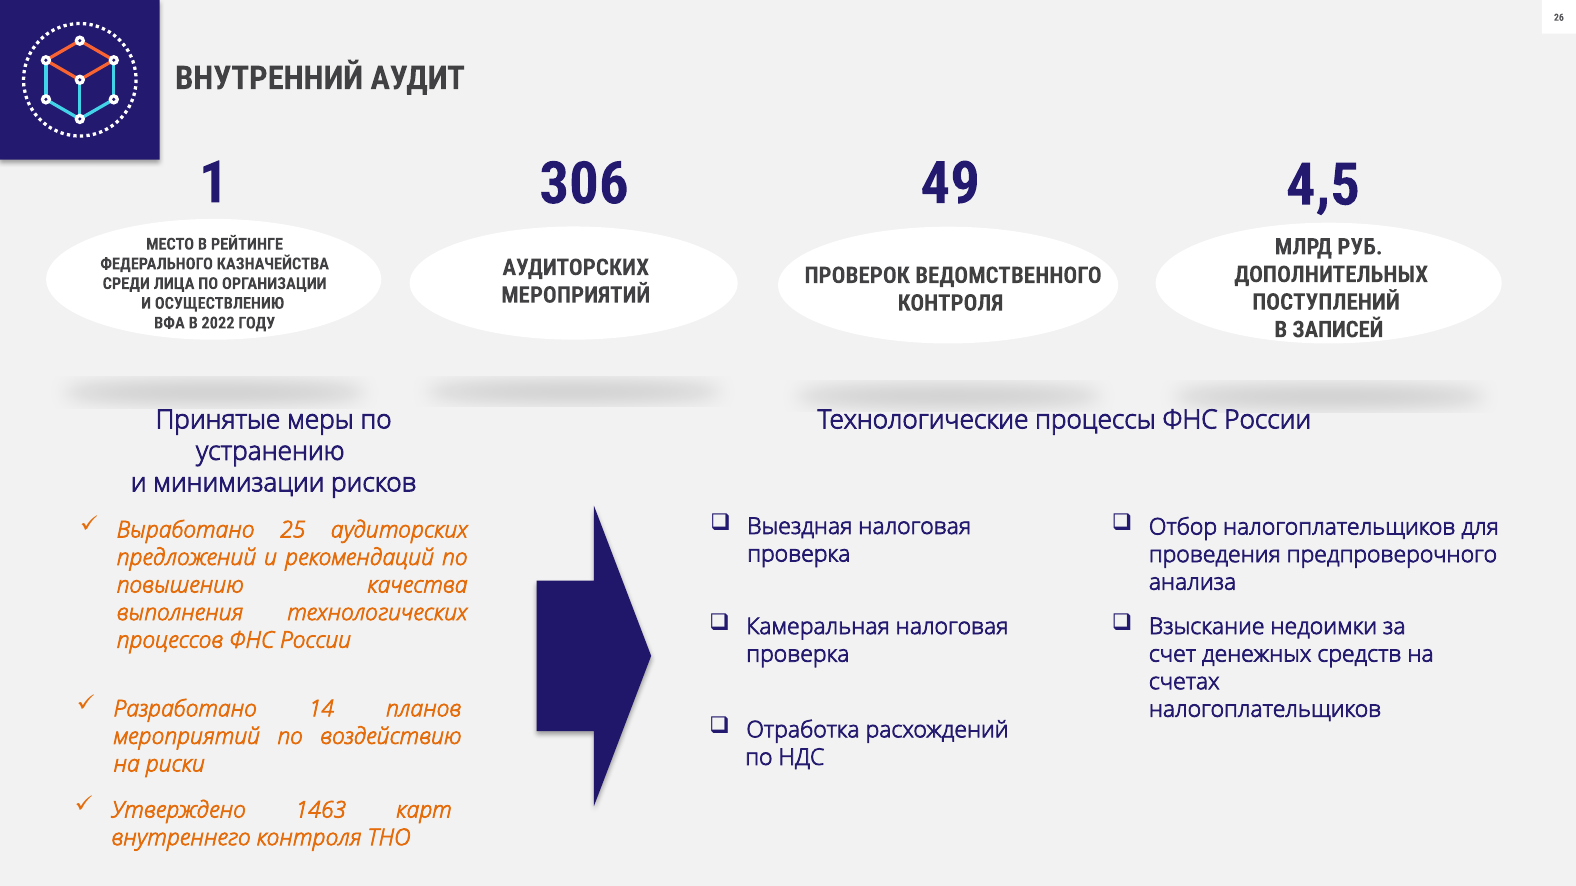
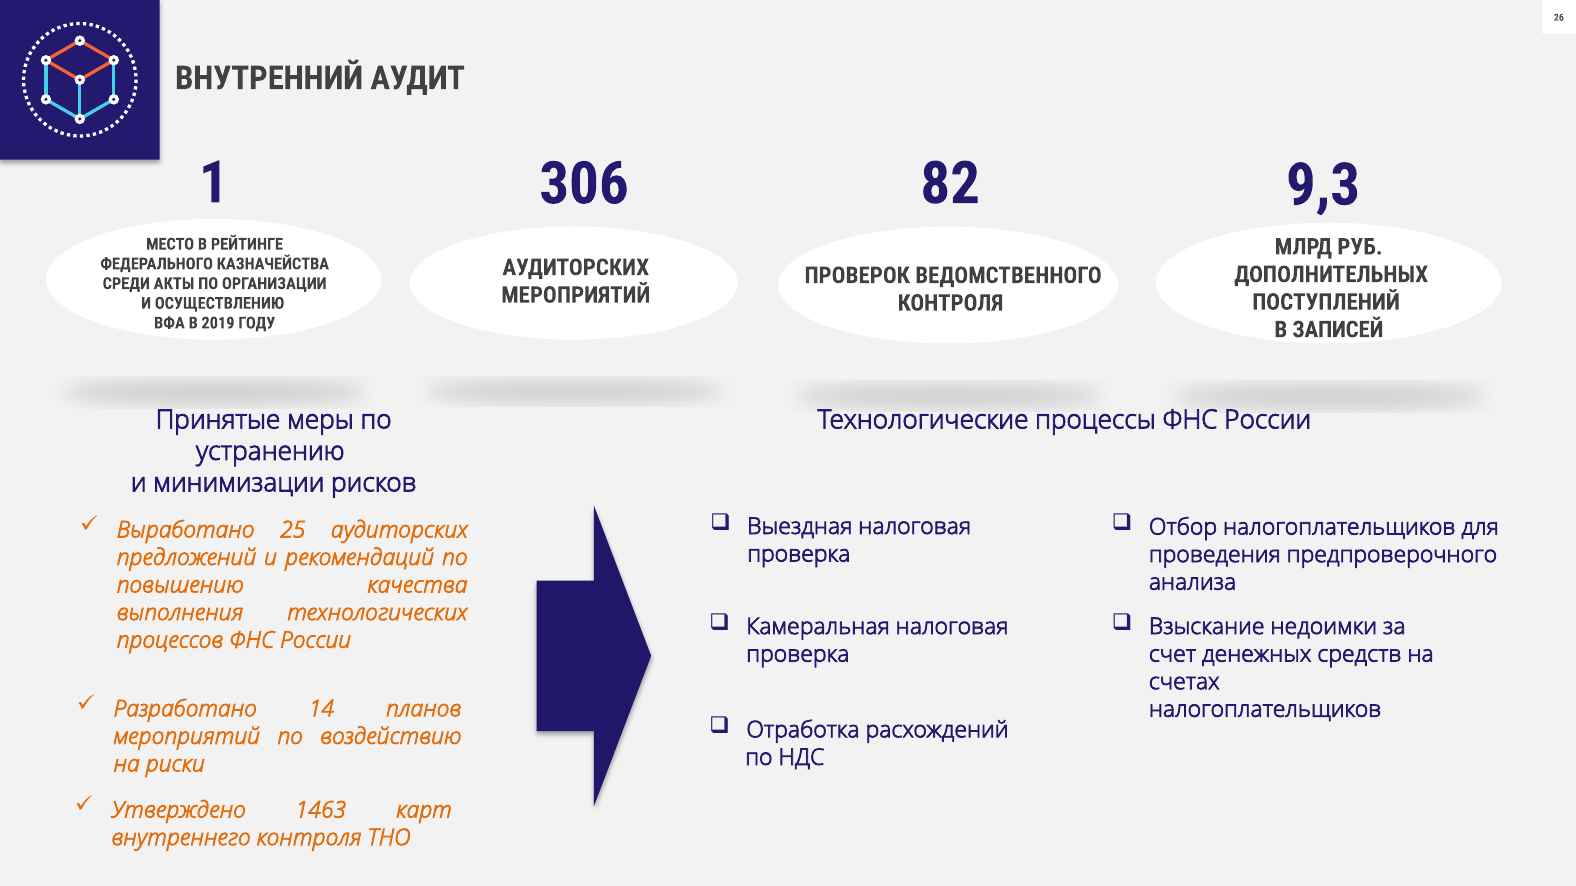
49: 49 -> 82
4,5: 4,5 -> 9,3
ЛИЦА: ЛИЦА -> АКТЫ
2022: 2022 -> 2019
